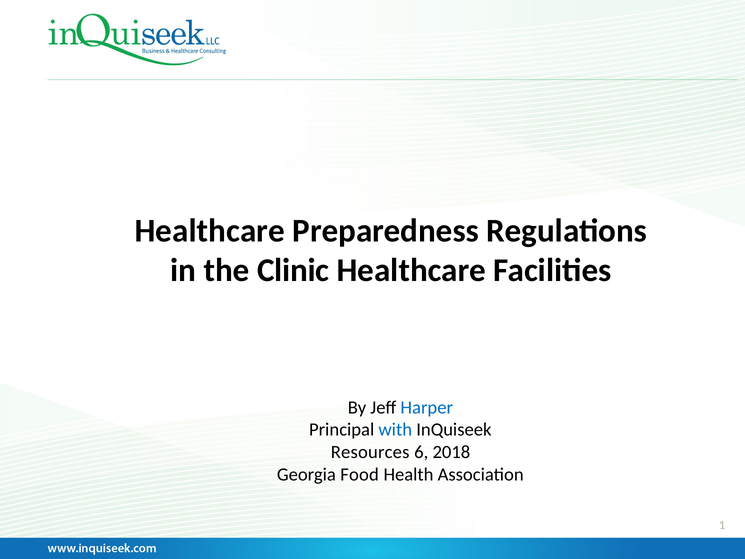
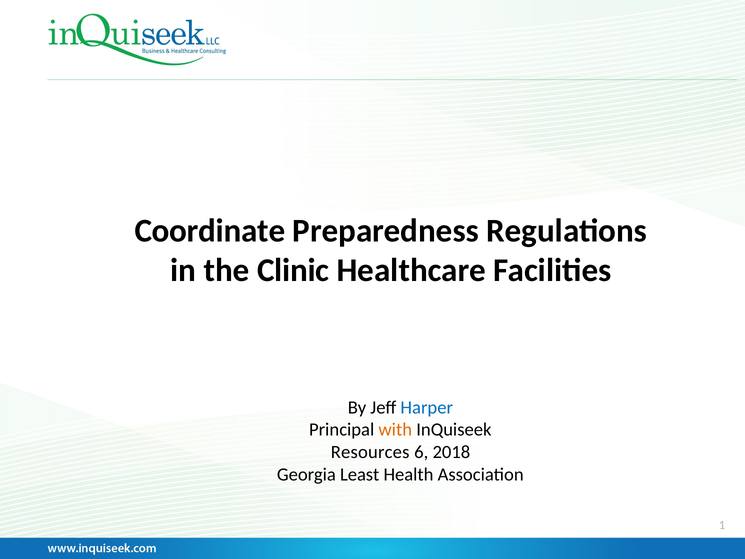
Healthcare at (210, 231): Healthcare -> Coordinate
with colour: blue -> orange
Food: Food -> Least
